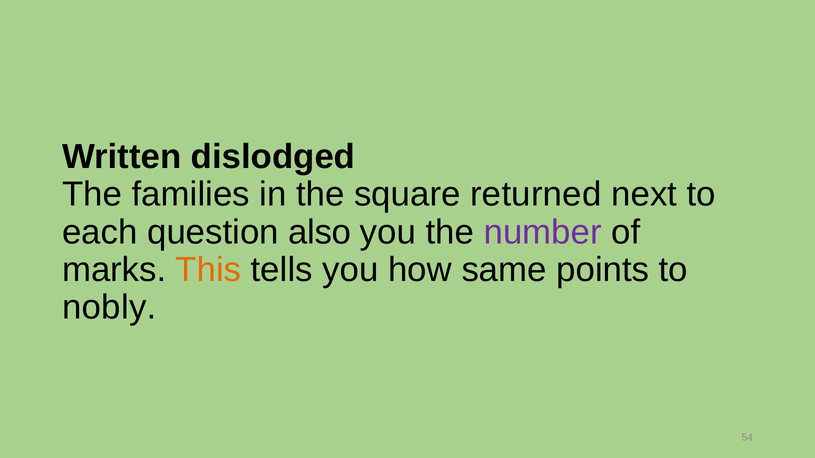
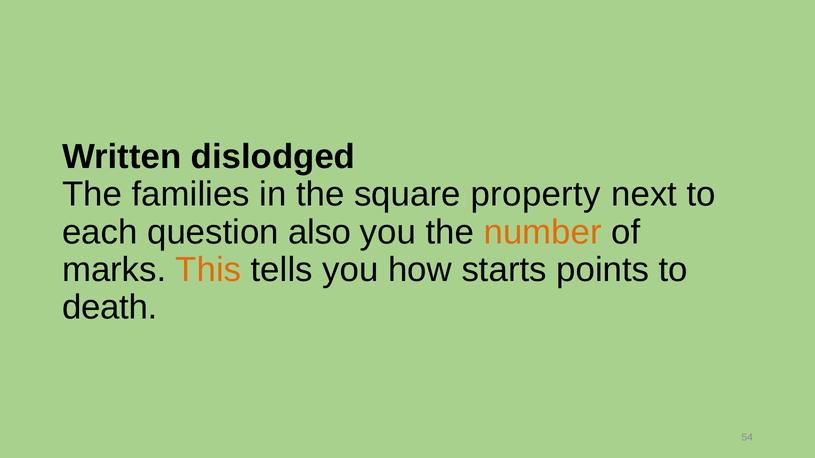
returned: returned -> property
number colour: purple -> orange
same: same -> starts
nobly: nobly -> death
